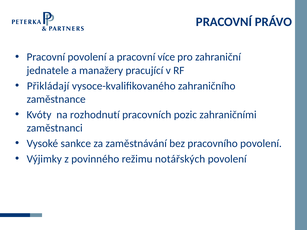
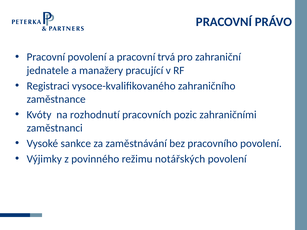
více: více -> trvá
Přikládají: Přikládají -> Registraci
